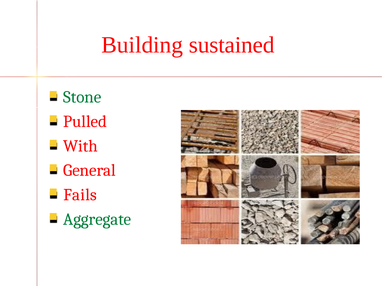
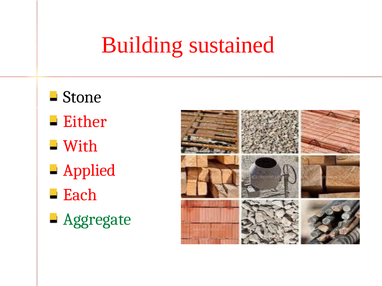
Stone colour: green -> black
Pulled: Pulled -> Either
General: General -> Applied
Fails: Fails -> Each
